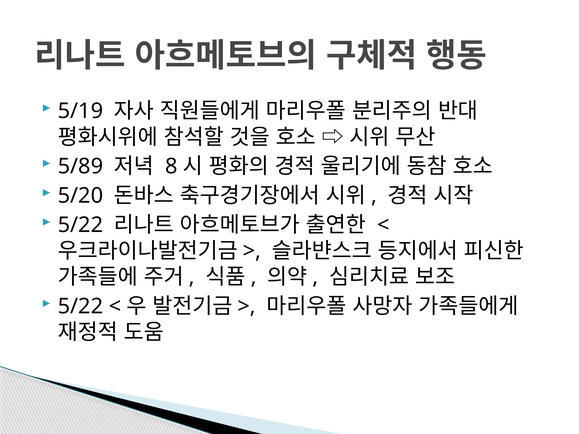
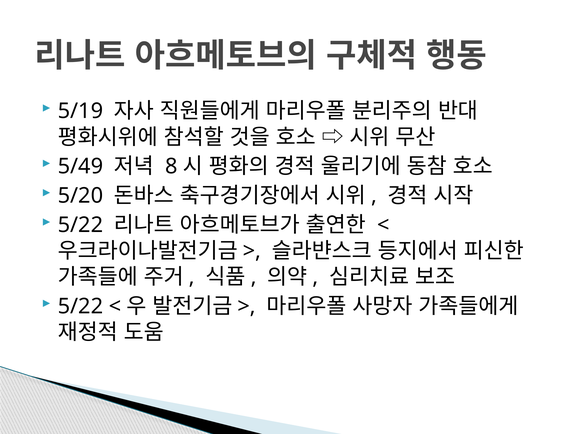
5/89: 5/89 -> 5/49
